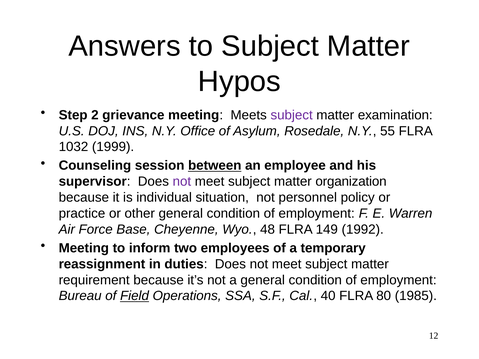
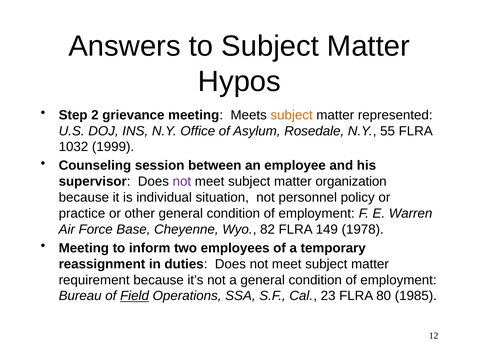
subject at (292, 115) colour: purple -> orange
examination: examination -> represented
between underline: present -> none
48: 48 -> 82
1992: 1992 -> 1978
40: 40 -> 23
